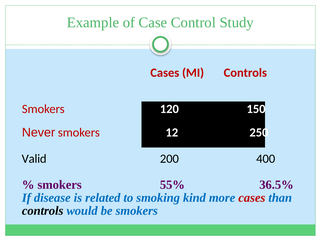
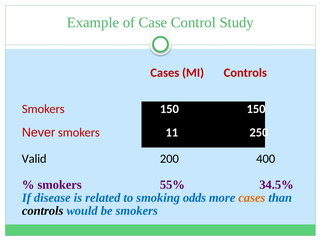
Smokers 120: 120 -> 150
12: 12 -> 11
36.5%: 36.5% -> 34.5%
kind: kind -> odds
cases at (252, 198) colour: red -> orange
